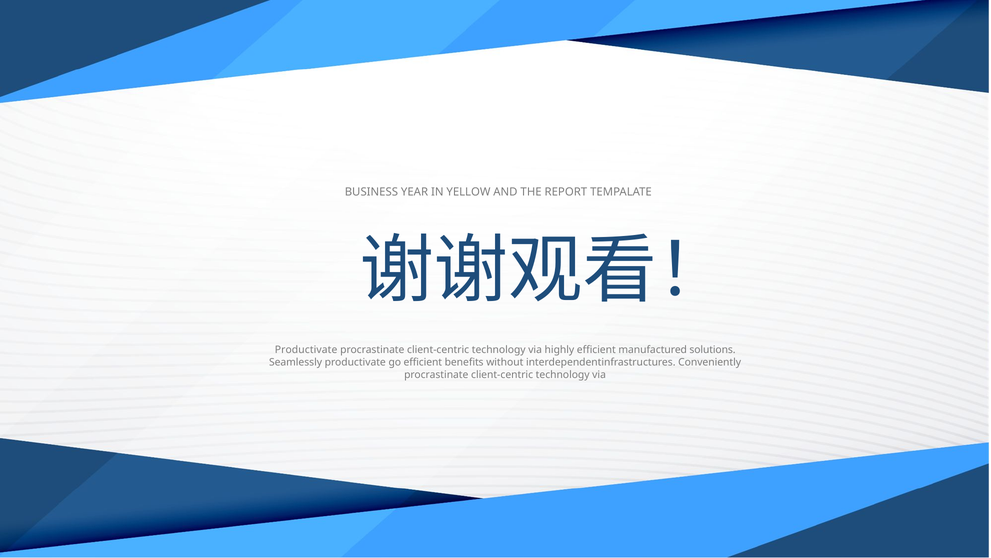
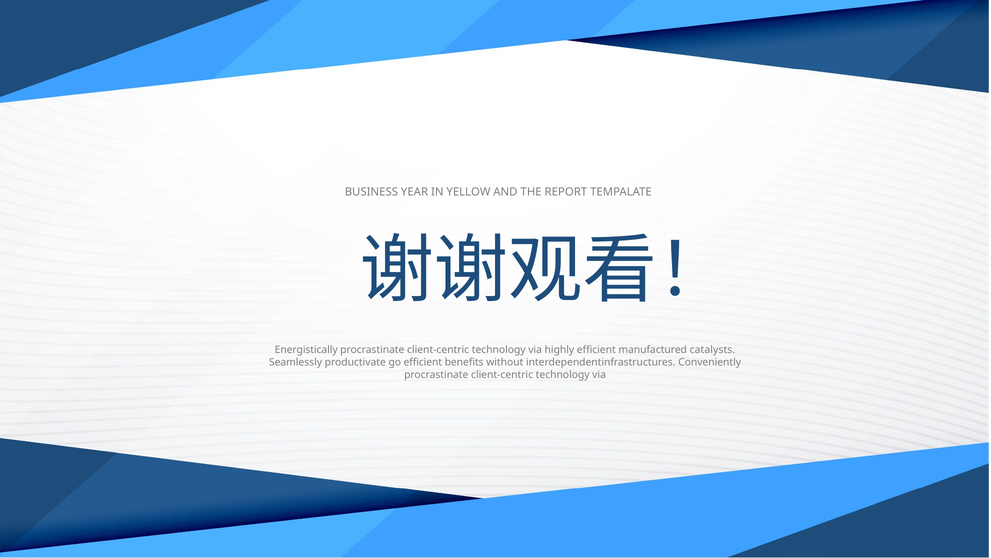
Productivate at (306, 349): Productivate -> Energistically
solutions: solutions -> catalysts
